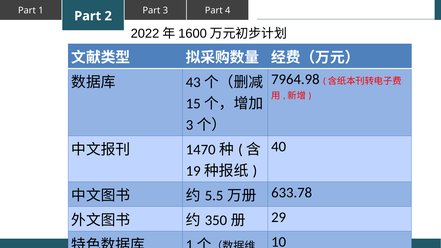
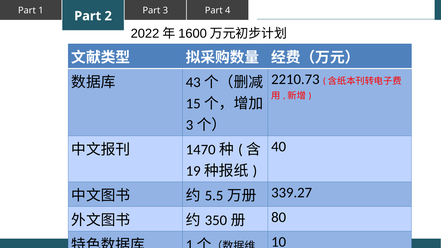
7964.98: 7964.98 -> 2210.73
633.78: 633.78 -> 339.27
29: 29 -> 80
